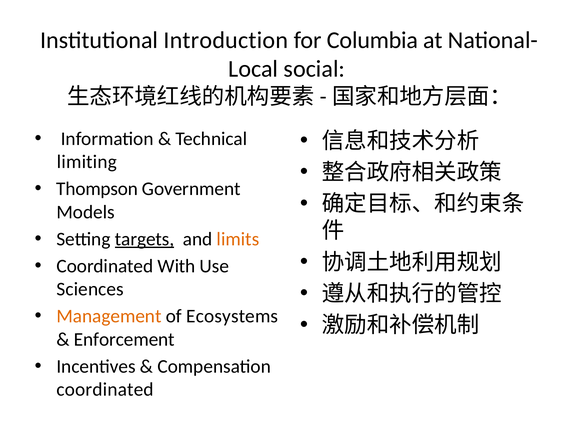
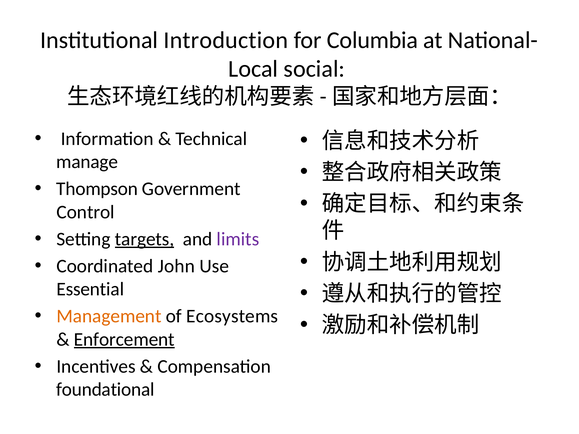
limiting: limiting -> manage
Models: Models -> Control
limits colour: orange -> purple
With: With -> John
Sciences: Sciences -> Essential
Enforcement underline: none -> present
coordinated at (105, 390): coordinated -> foundational
